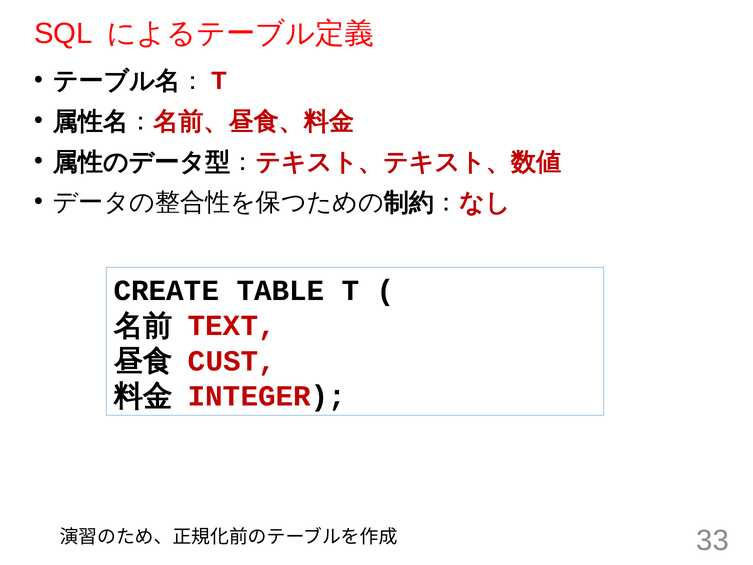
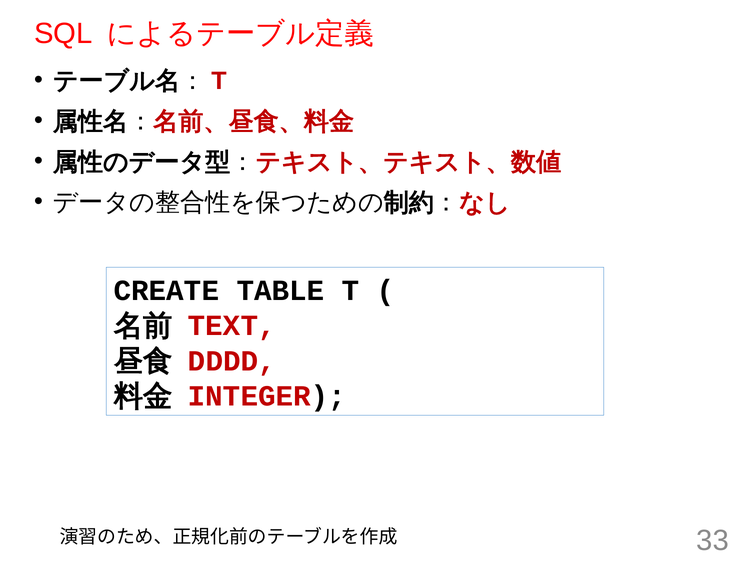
CUST: CUST -> DDDD
